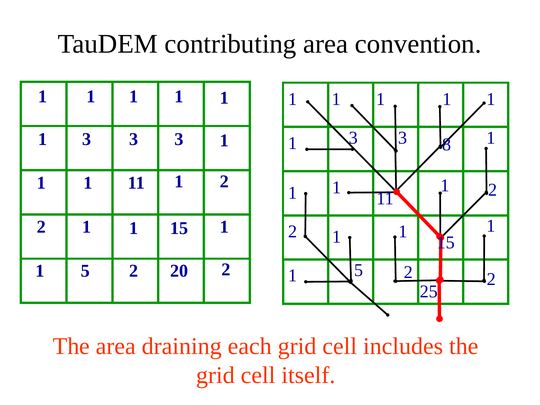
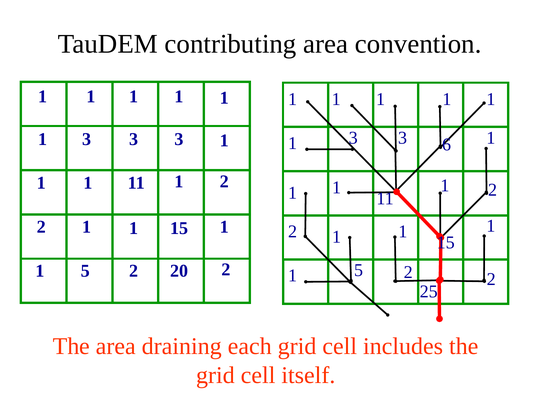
8: 8 -> 6
